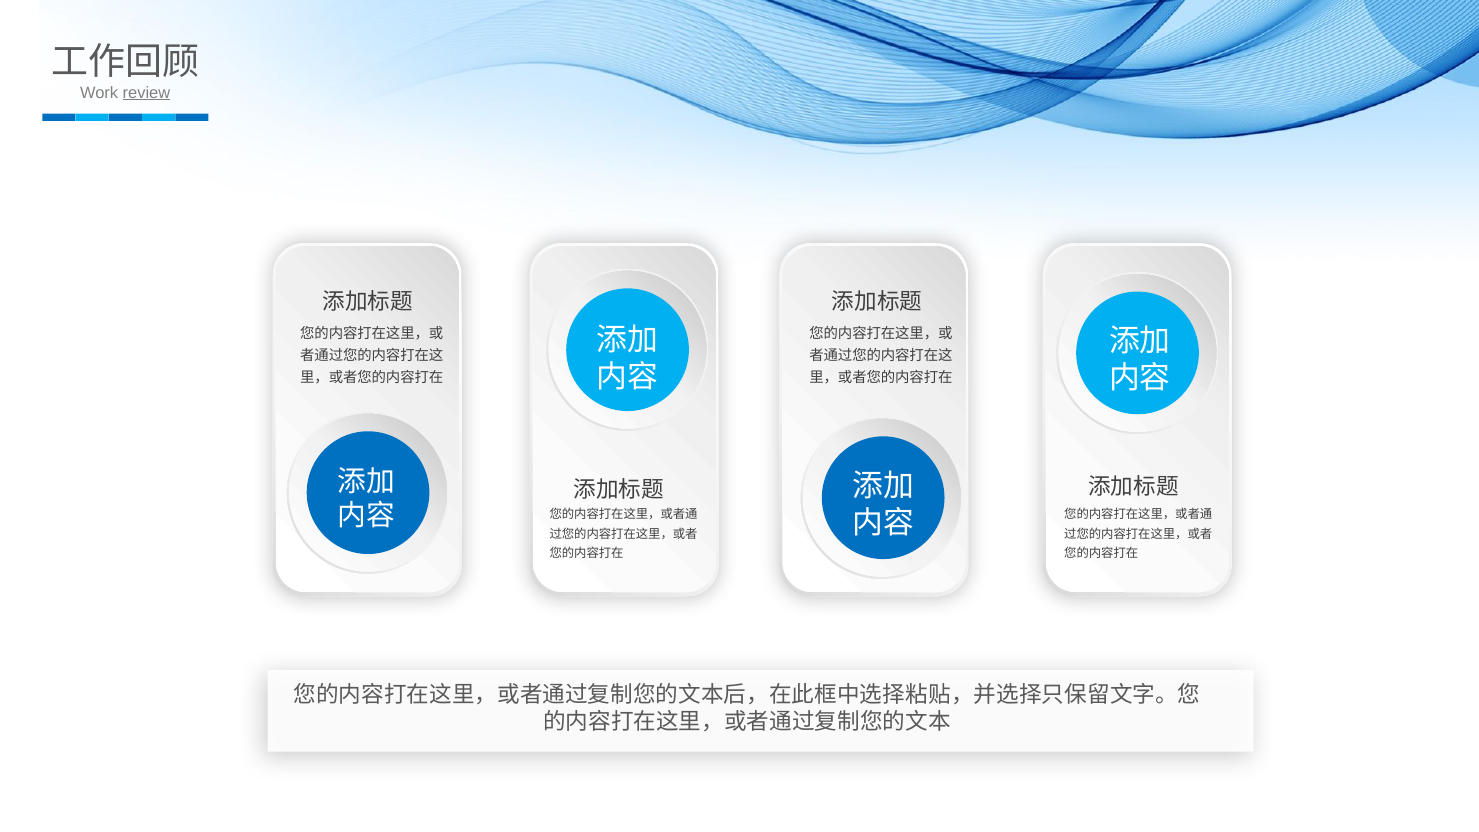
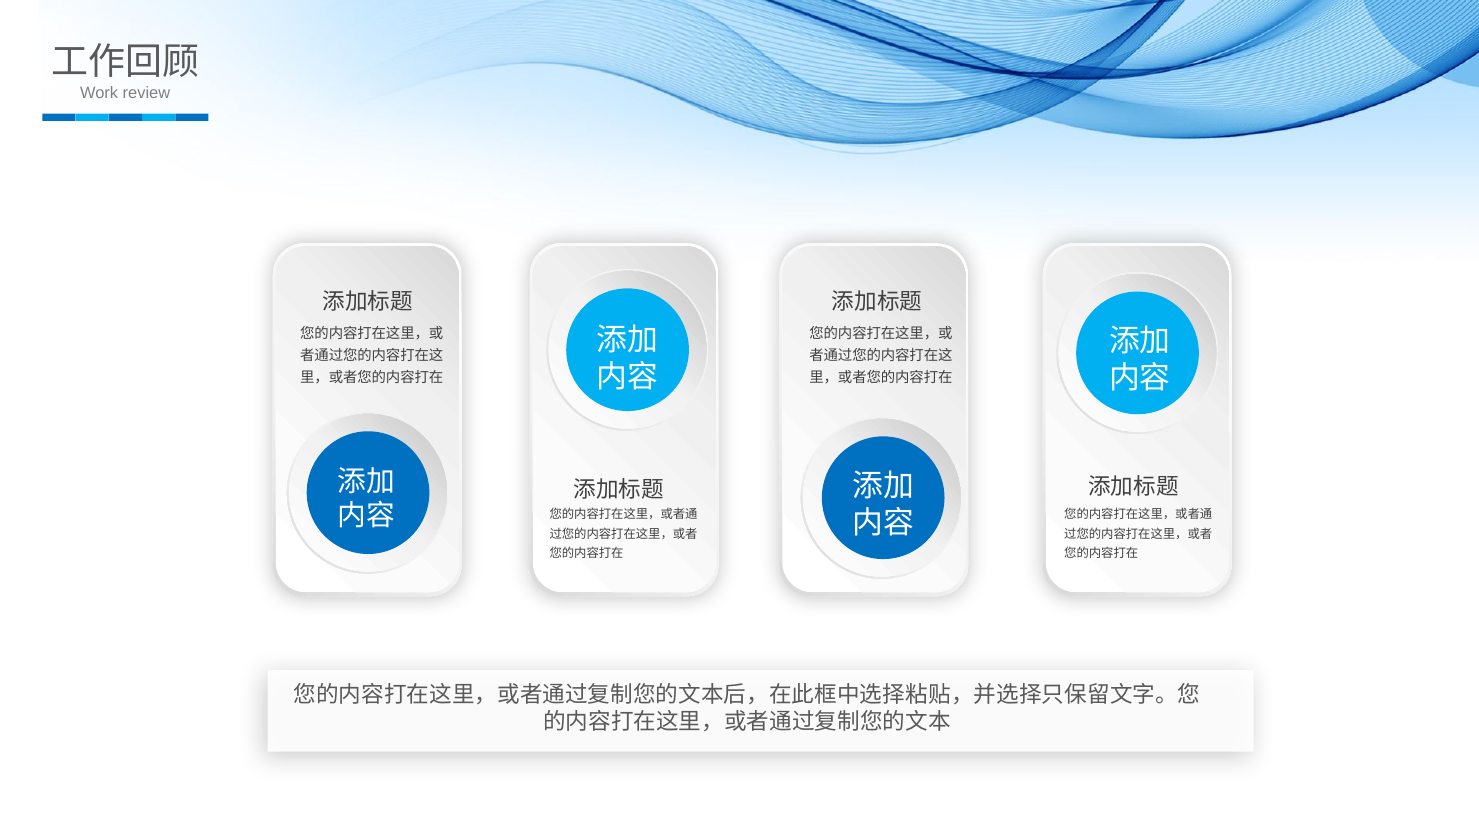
review underline: present -> none
